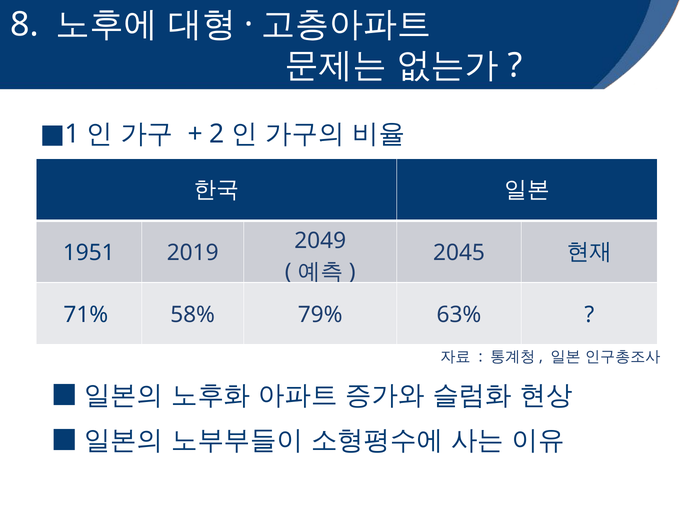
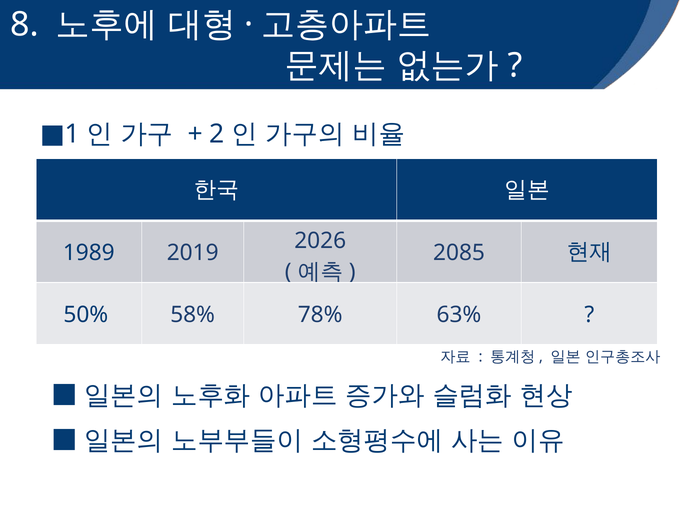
2049: 2049 -> 2026
1951: 1951 -> 1989
2045: 2045 -> 2085
71%: 71% -> 50%
79%: 79% -> 78%
